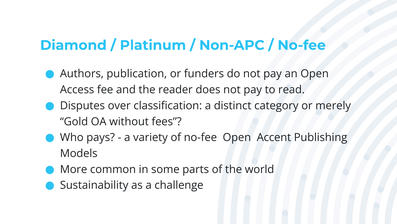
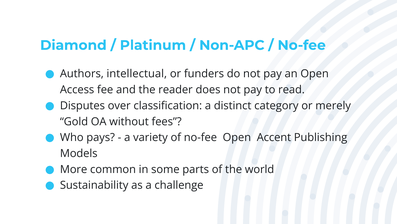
publication: publication -> intellectual
